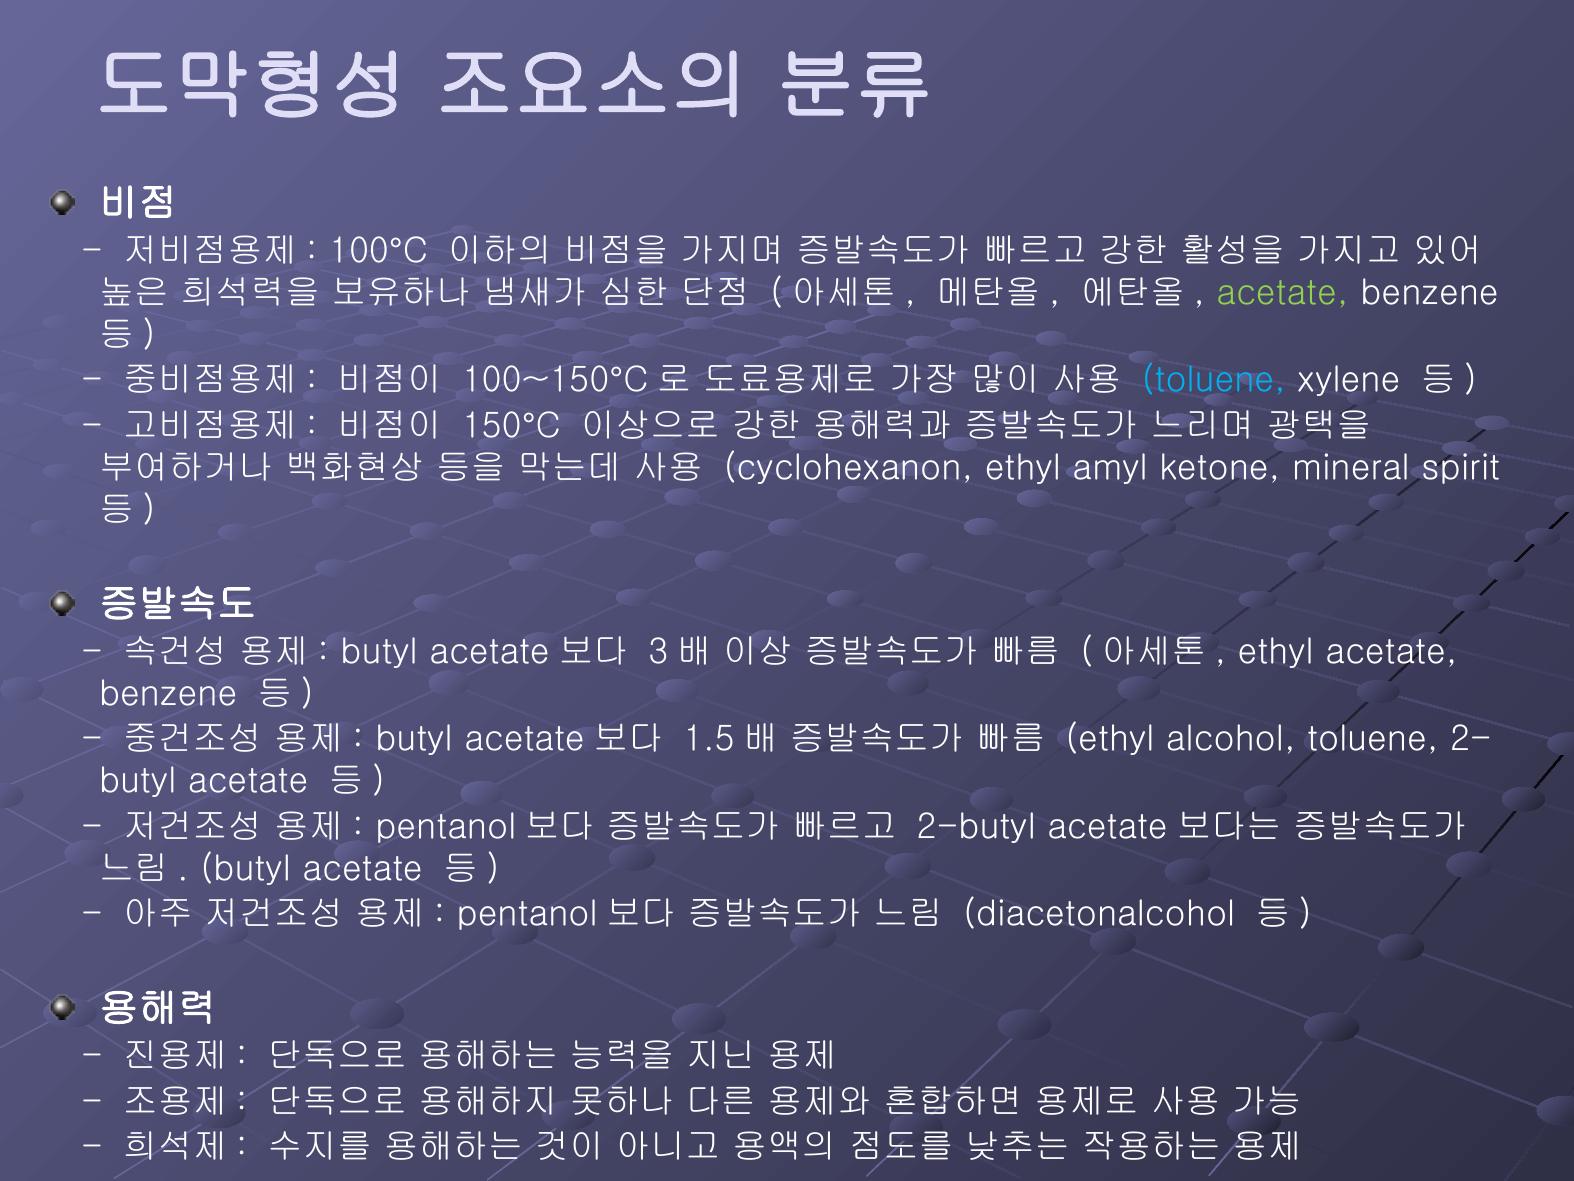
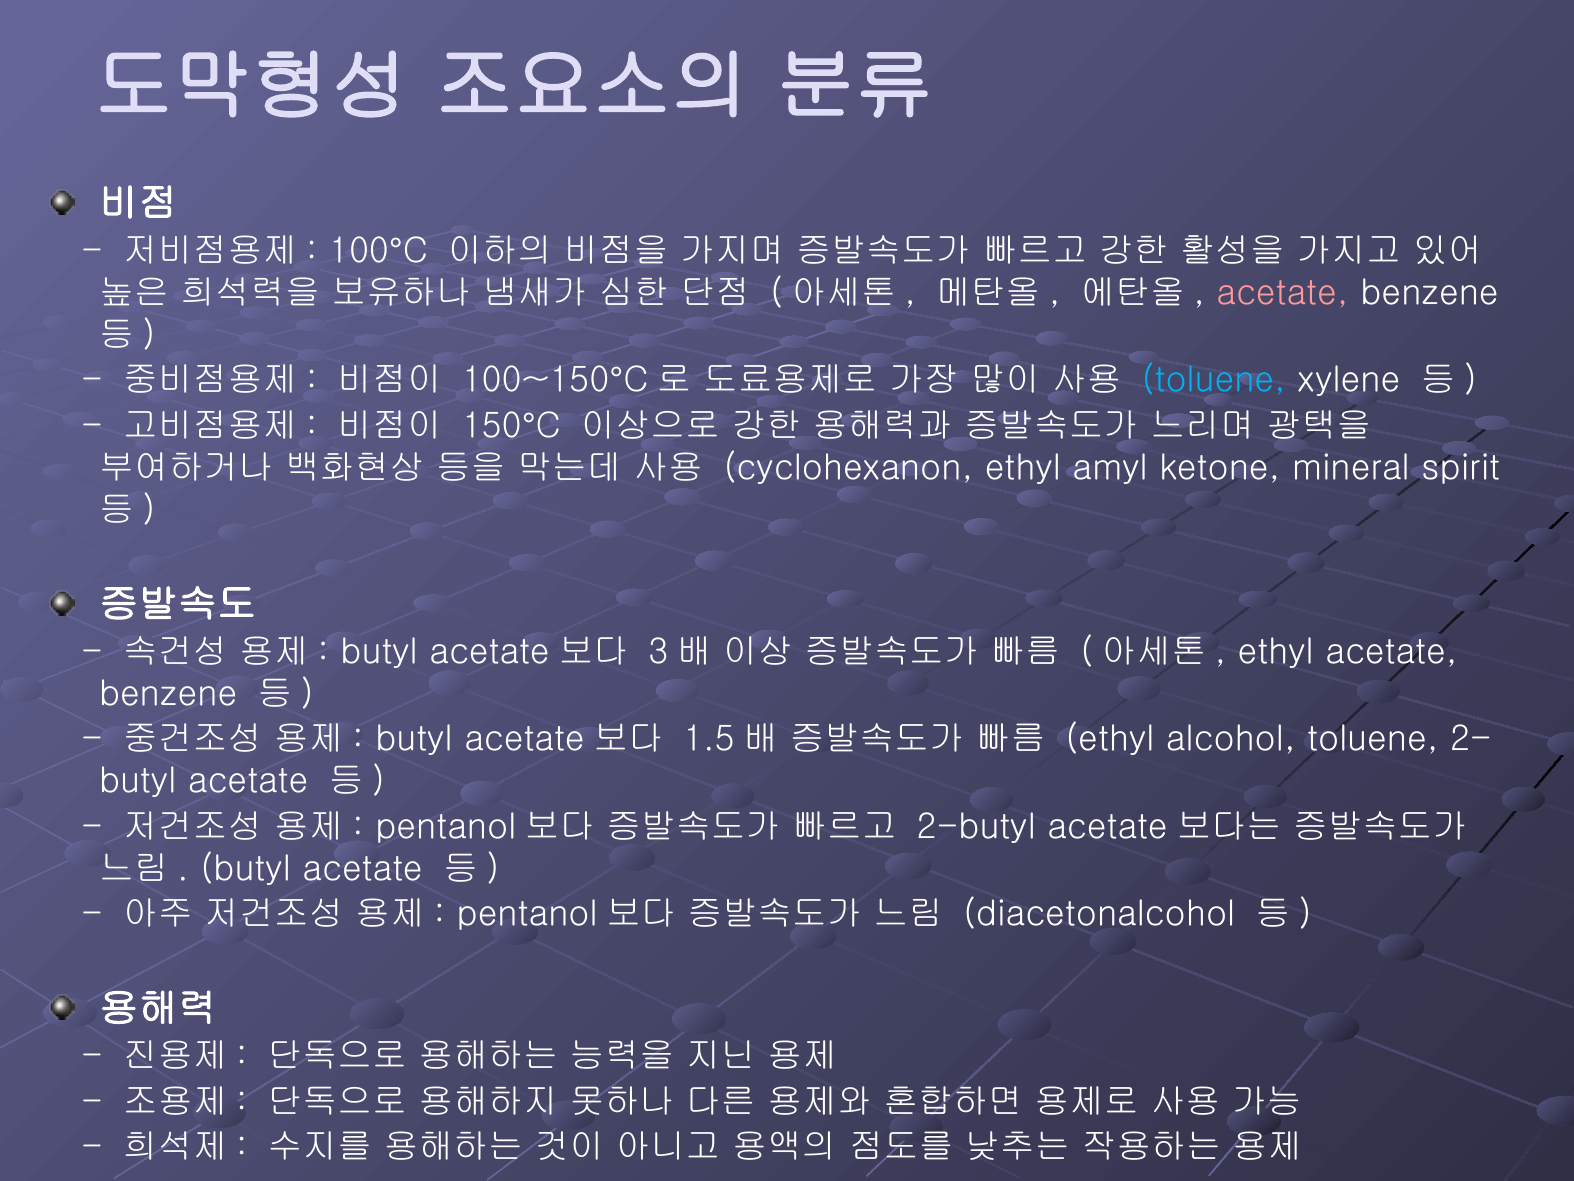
acetate at (1282, 293) colour: light green -> pink
